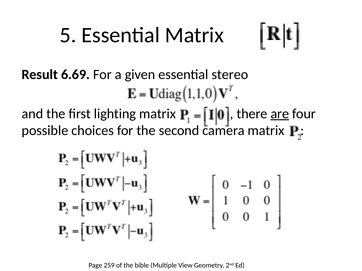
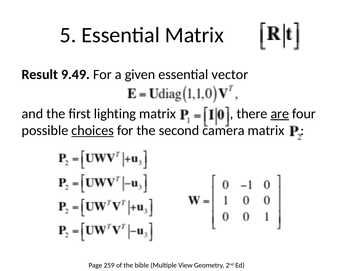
6.69: 6.69 -> 9.49
stereo: stereo -> vector
choices underline: none -> present
